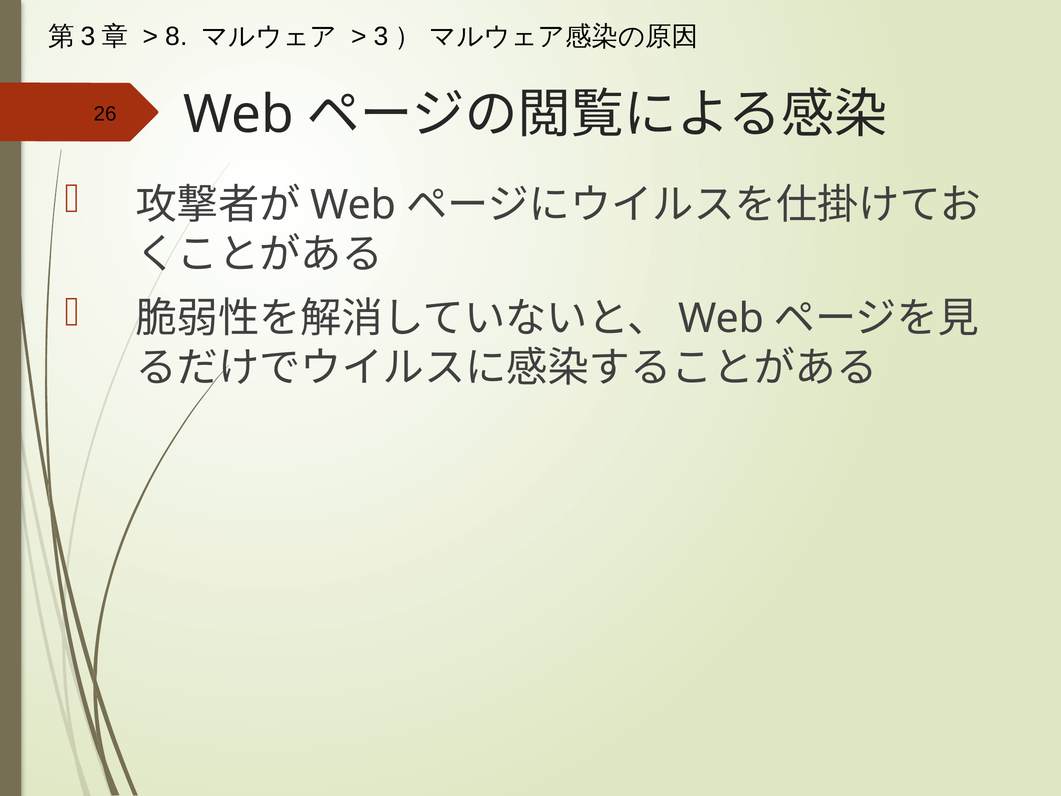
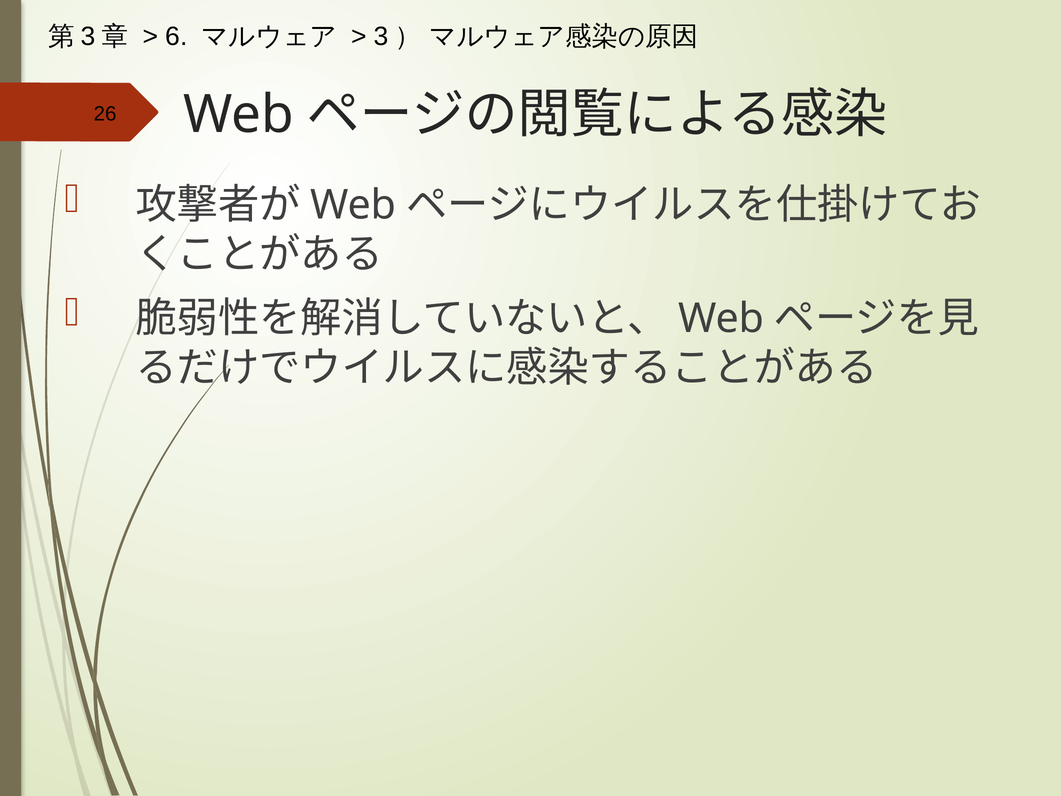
8: 8 -> 6
